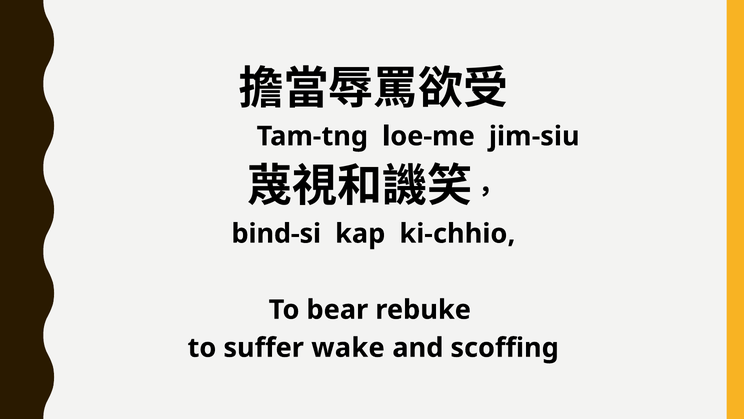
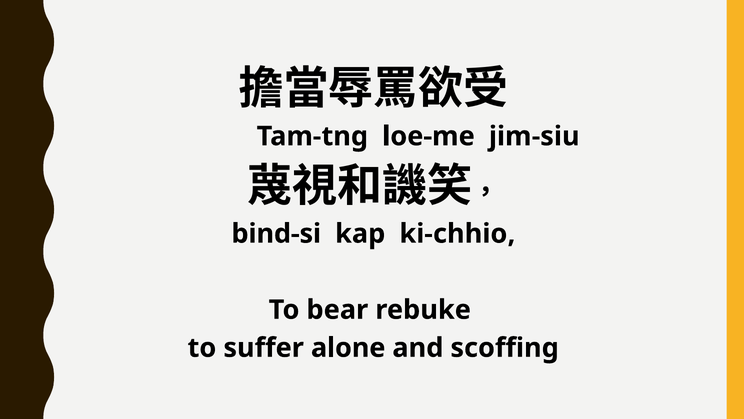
wake: wake -> alone
